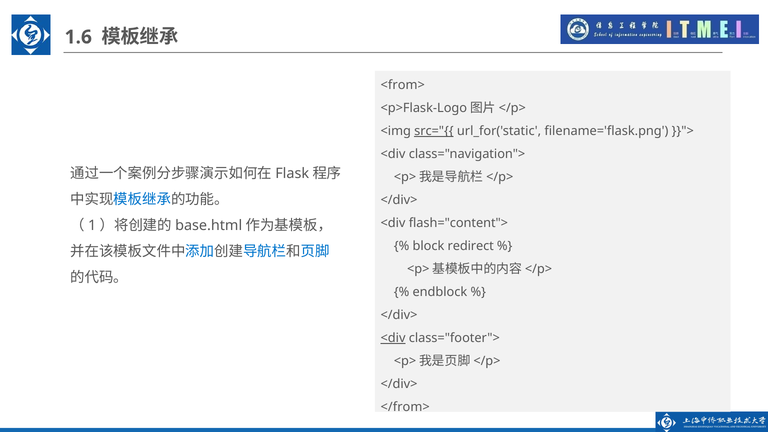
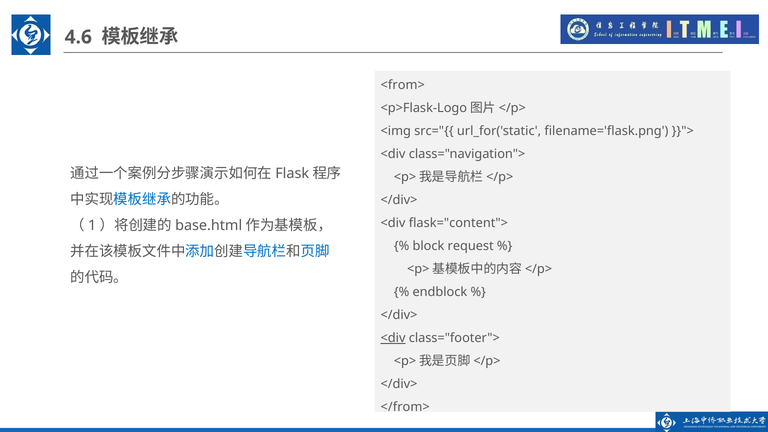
1.6: 1.6 -> 4.6
src="{{ underline: present -> none
flash="content">: flash="content"> -> flask="content">
redirect: redirect -> request
